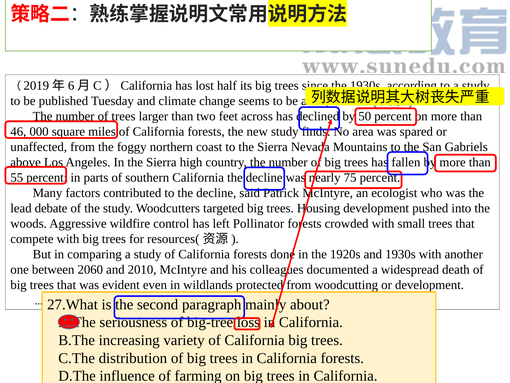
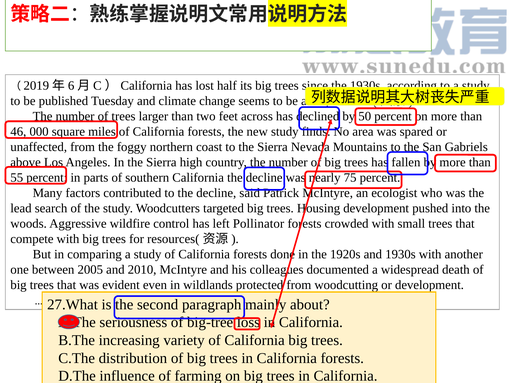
debate: debate -> search
2060: 2060 -> 2005
